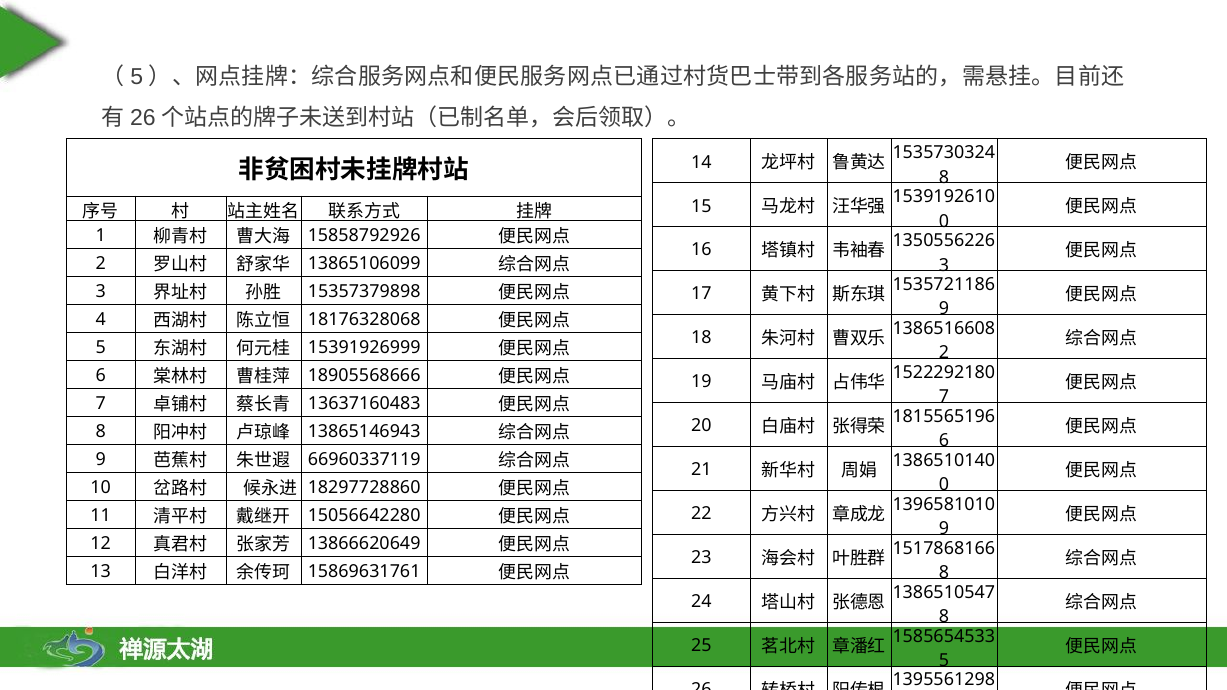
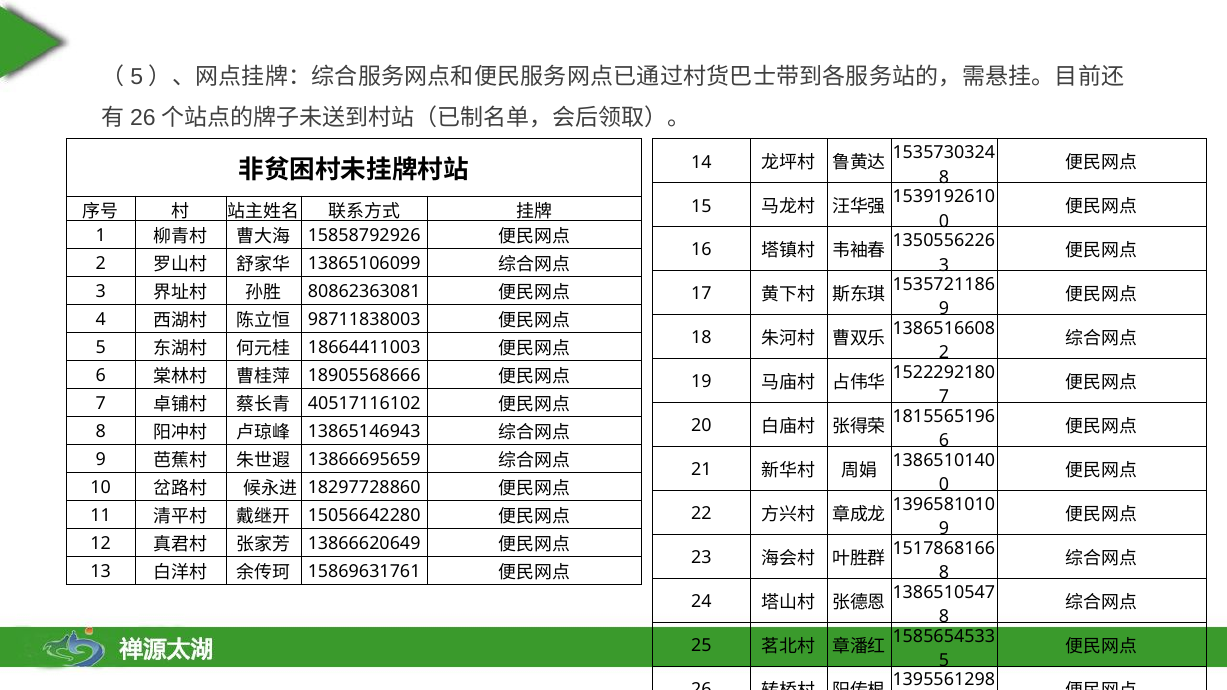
15357379898: 15357379898 -> 80862363081
18176328068: 18176328068 -> 98711838003
15391926999: 15391926999 -> 18664411003
13637160483: 13637160483 -> 40517116102
66960337119: 66960337119 -> 13866695659
